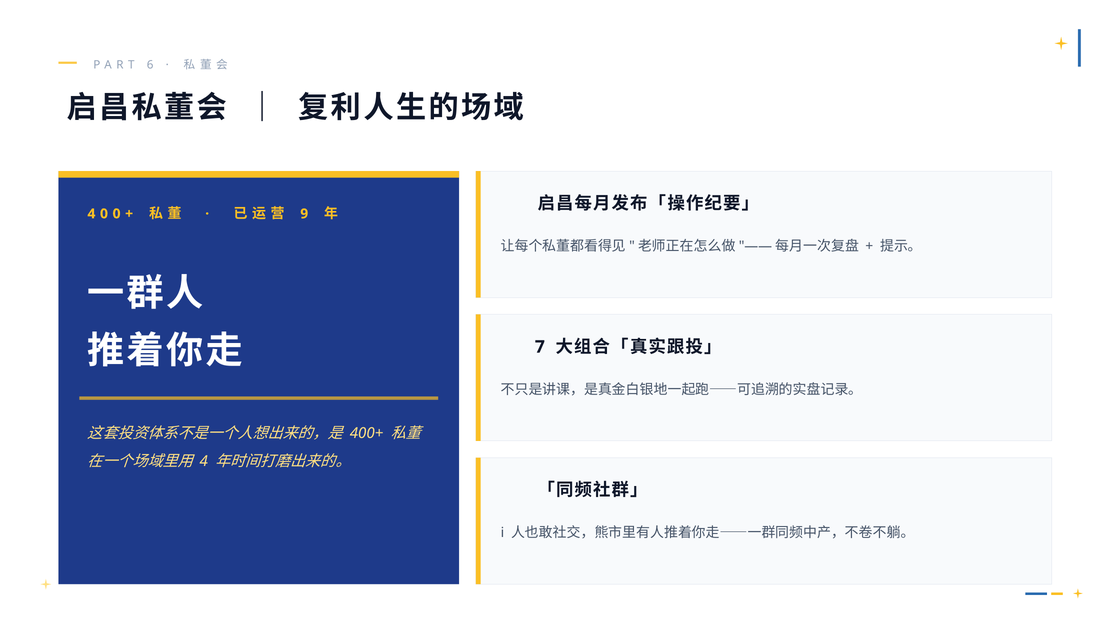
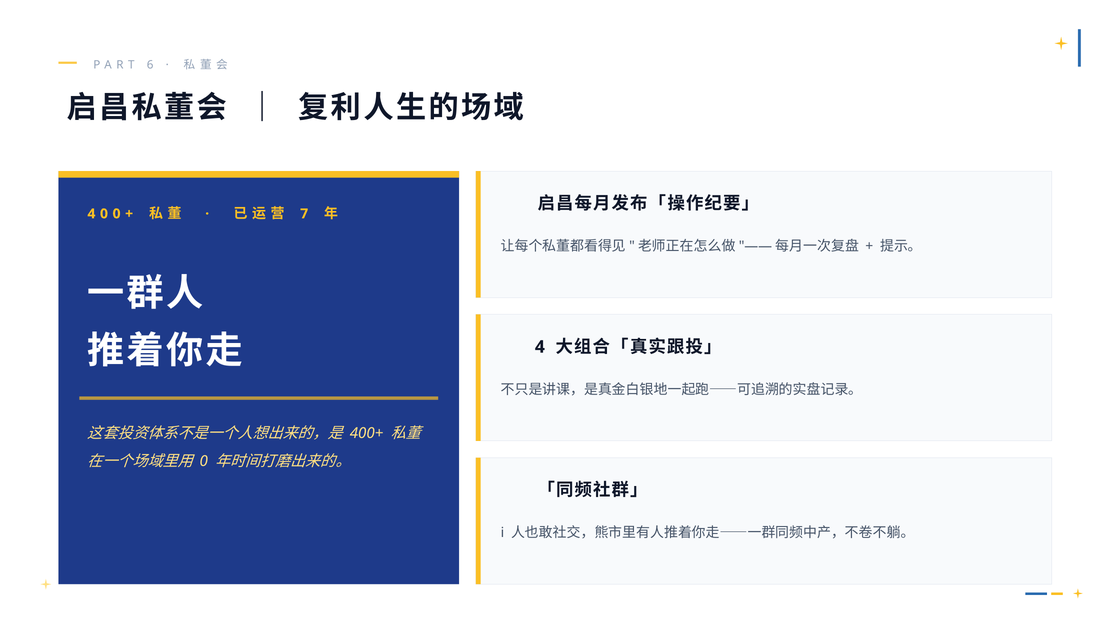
9: 9 -> 7
7 at (540, 347): 7 -> 4
4 at (204, 461): 4 -> 0
